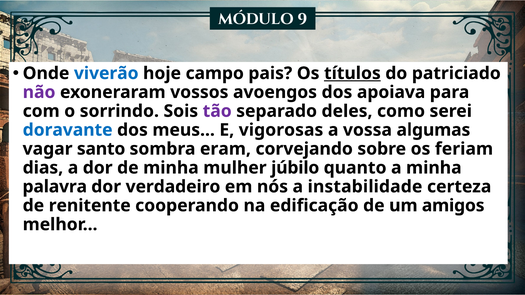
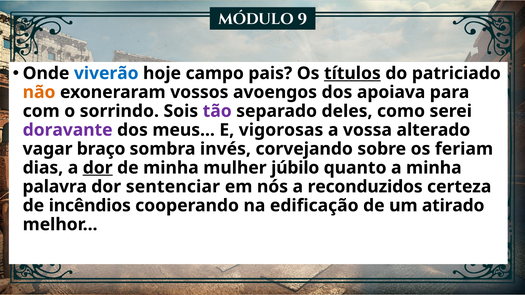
não colour: purple -> orange
doravante colour: blue -> purple
algumas: algumas -> alterado
santo: santo -> braço
eram: eram -> invés
dor at (98, 168) underline: none -> present
verdadeiro: verdadeiro -> sentenciar
instabilidade: instabilidade -> reconduzidos
renitente: renitente -> incêndios
amigos: amigos -> atirado
